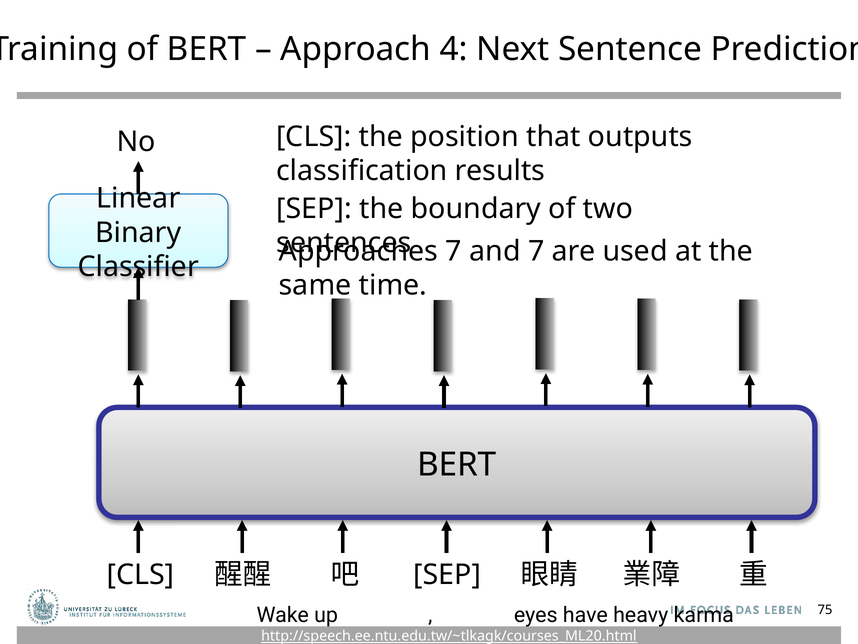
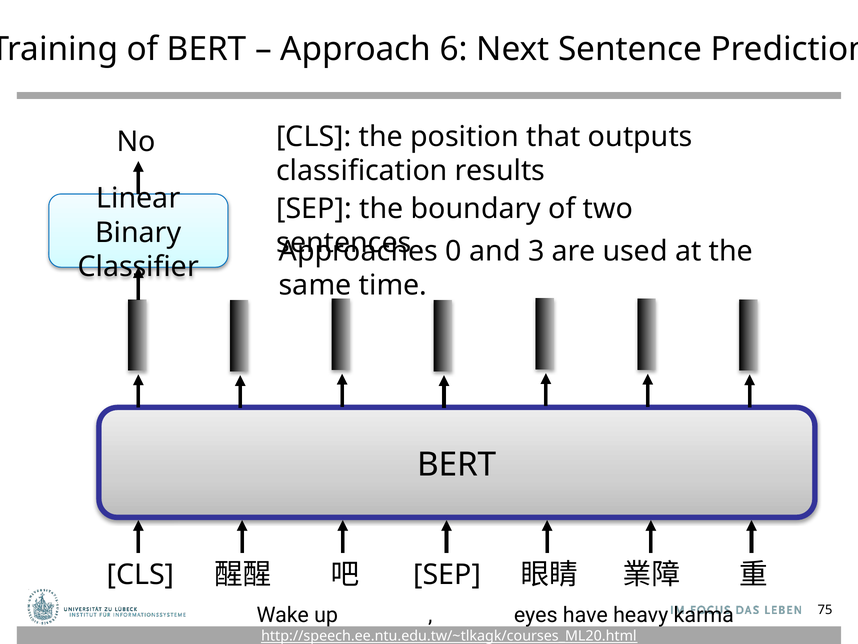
4: 4 -> 6
7 at (454, 251): 7 -> 0
and 7: 7 -> 3
